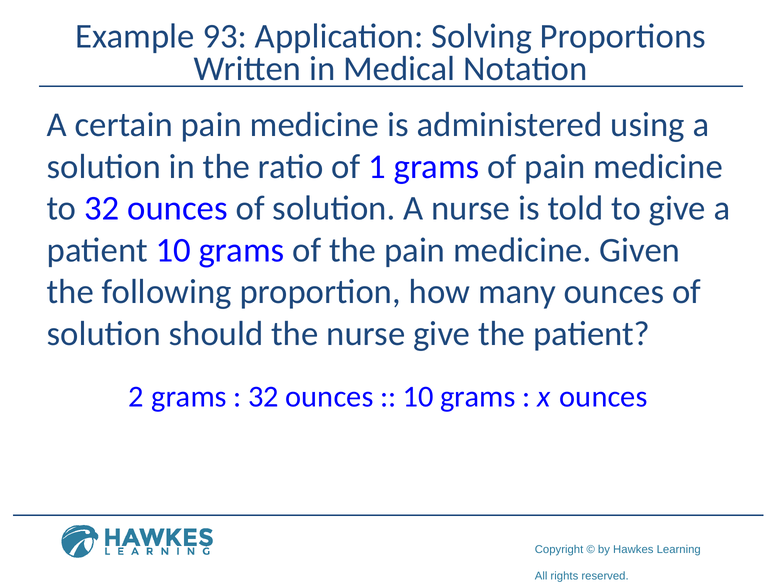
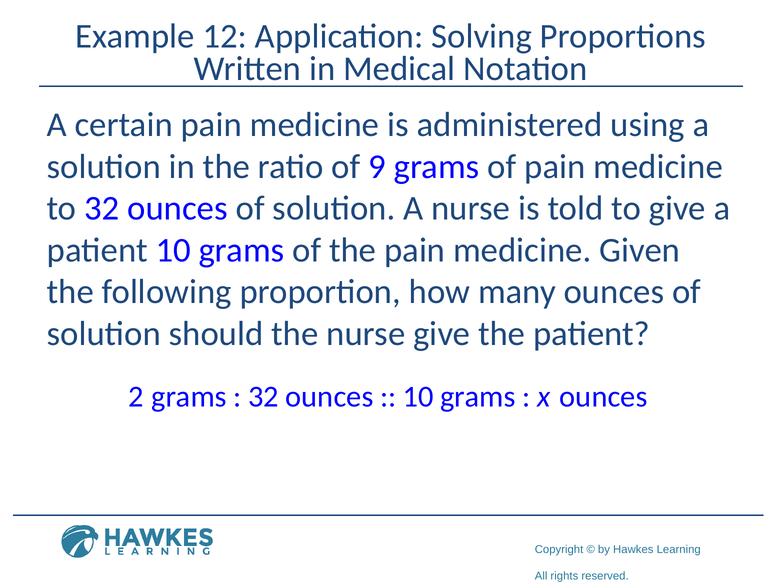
93: 93 -> 12
1: 1 -> 9
